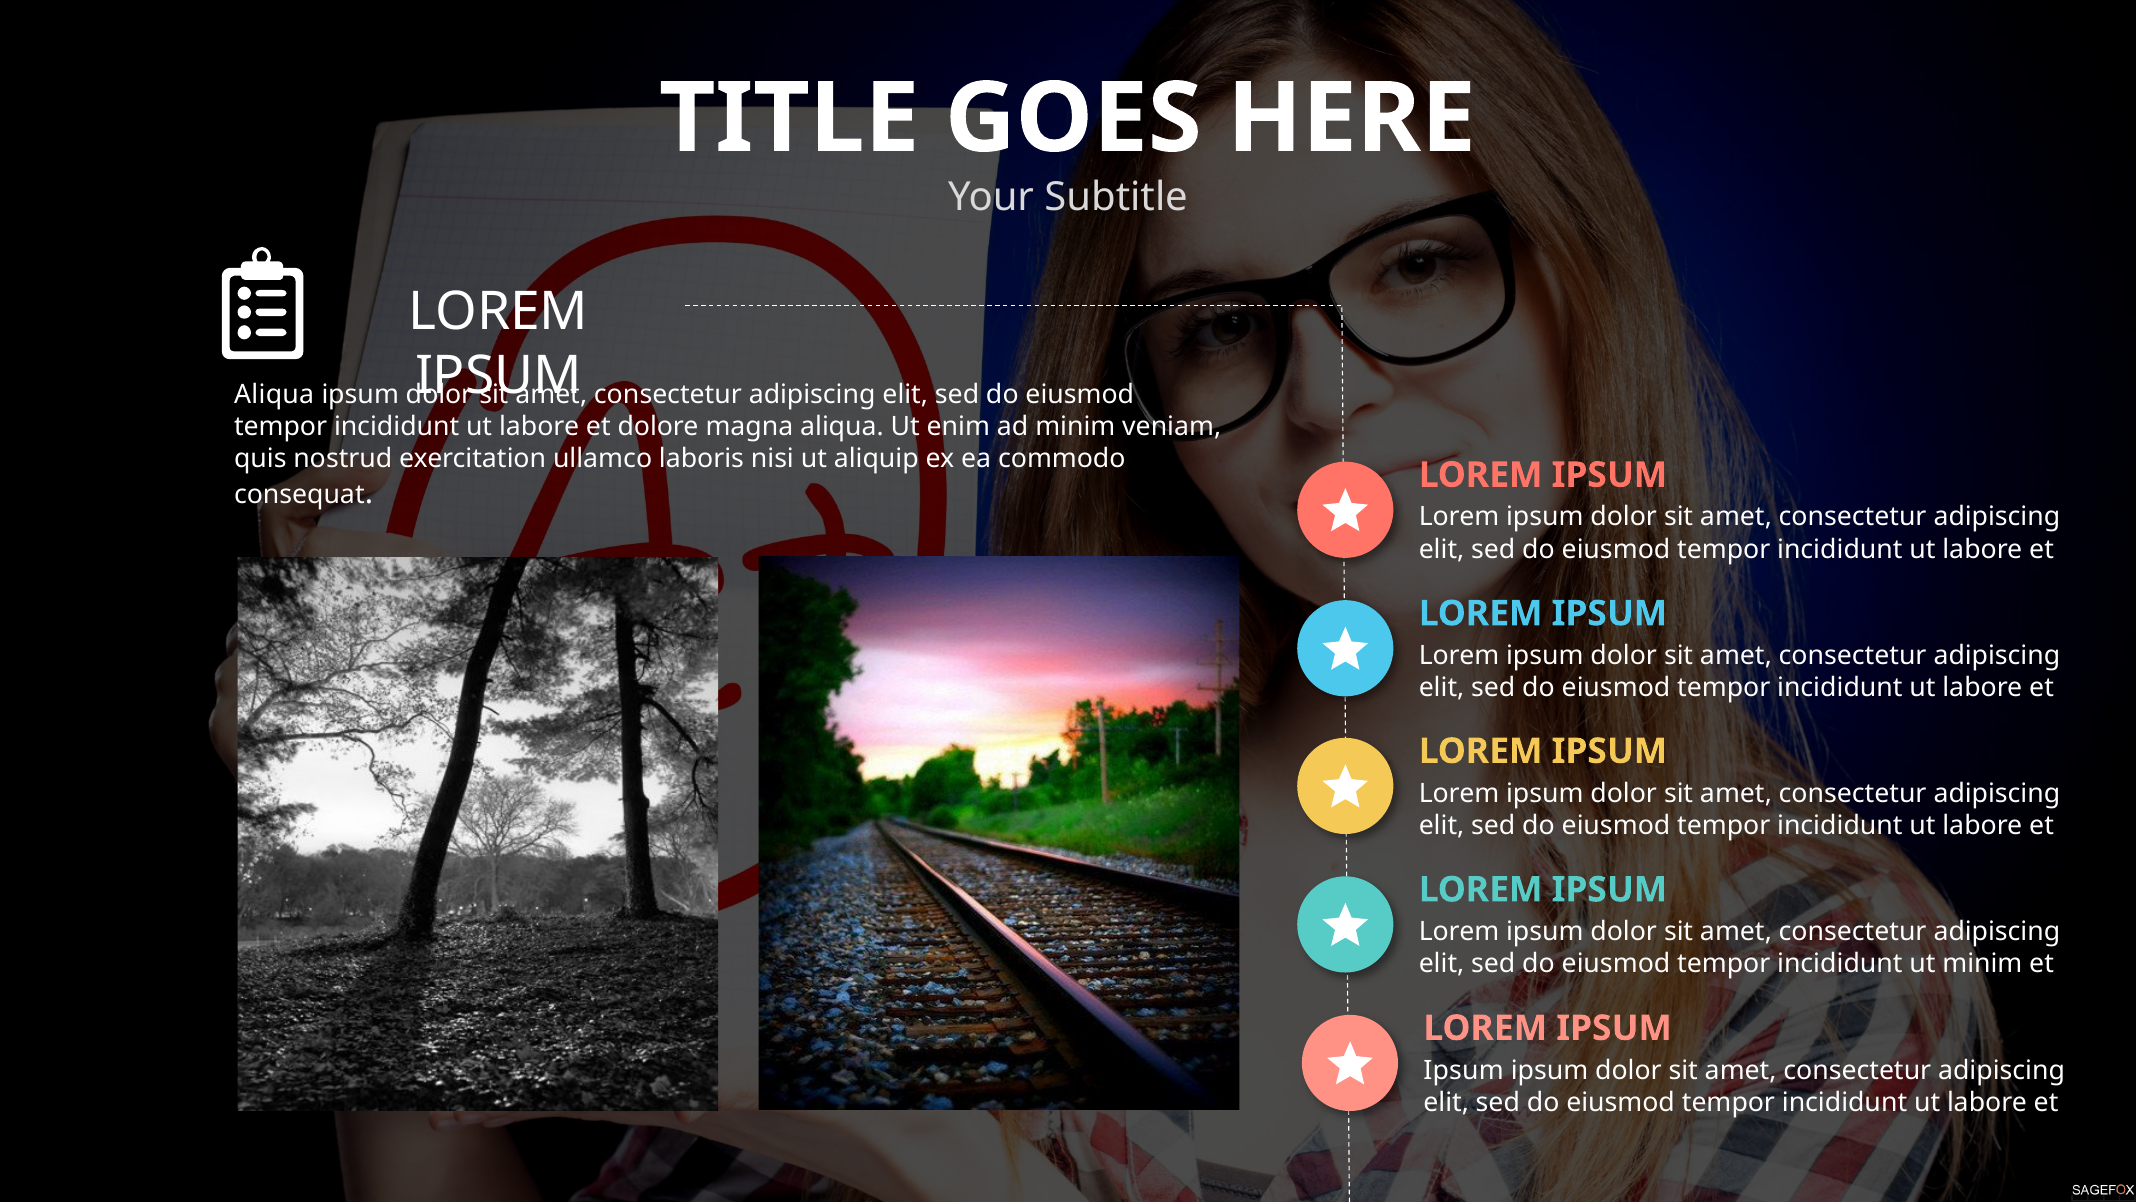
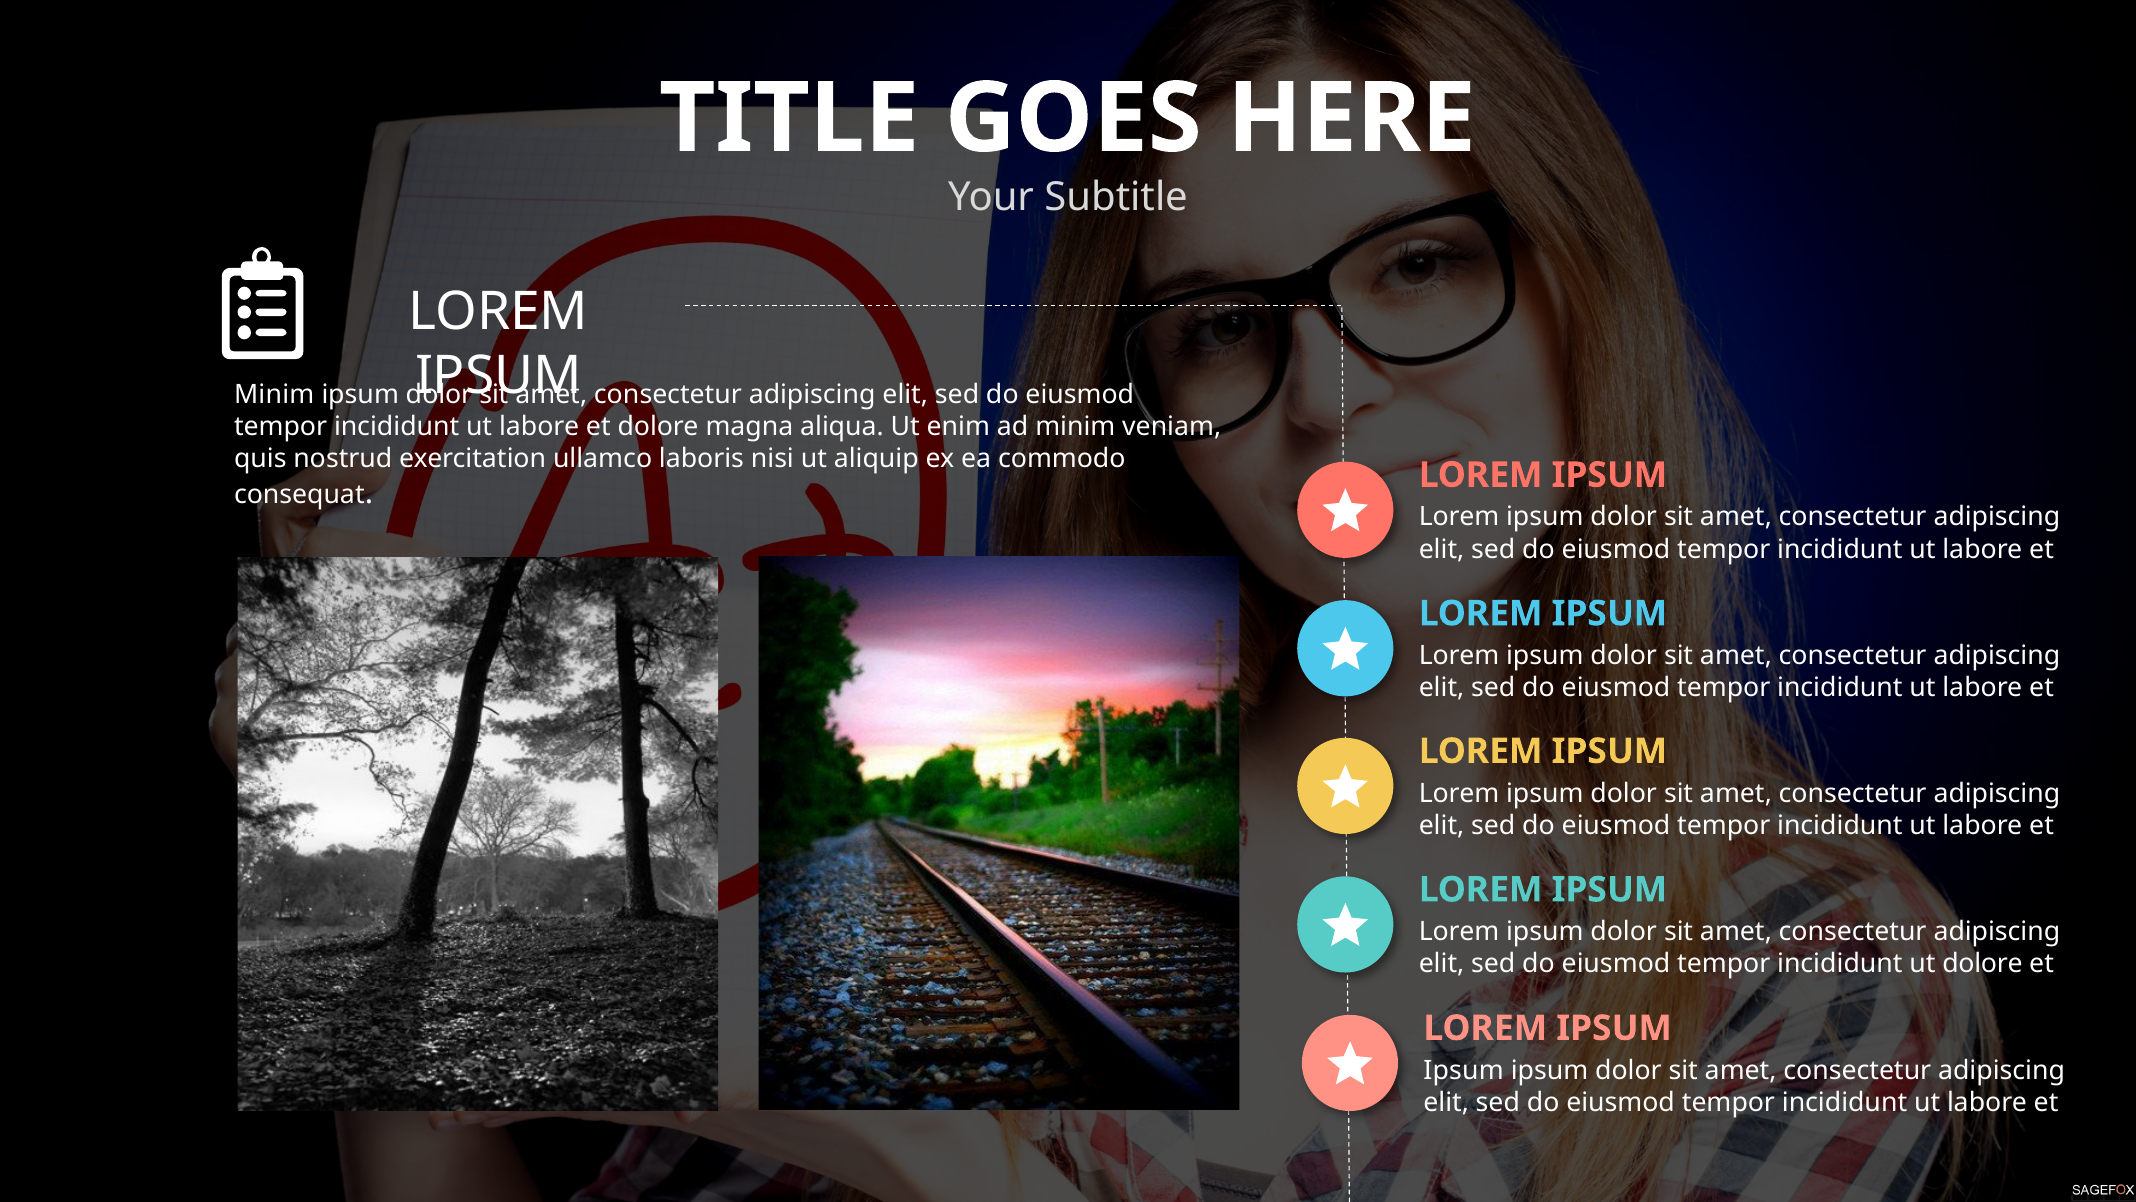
Aliqua at (274, 394): Aliqua -> Minim
ut minim: minim -> dolore
